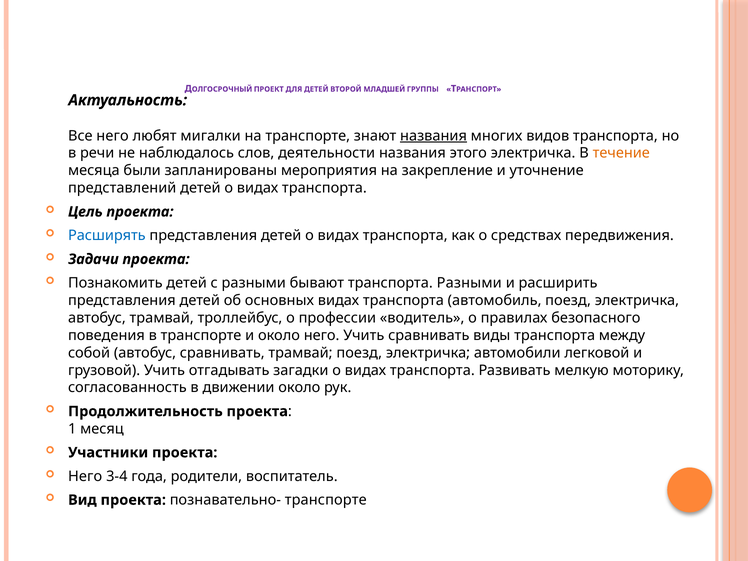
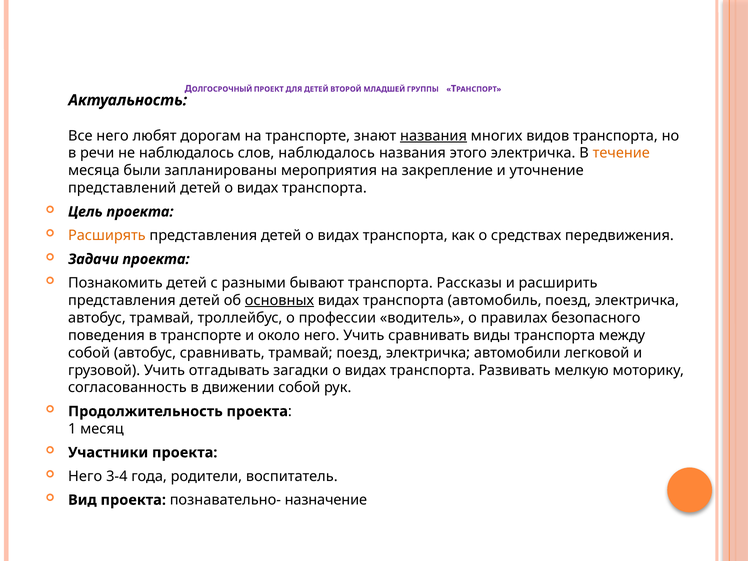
мигалки: мигалки -> дорогам
слов деятельности: деятельности -> наблюдалось
Расширять colour: blue -> orange
транспорта Разными: Разными -> Рассказы
основных underline: none -> present
движении около: около -> собой
познавательно- транспорте: транспорте -> назначение
